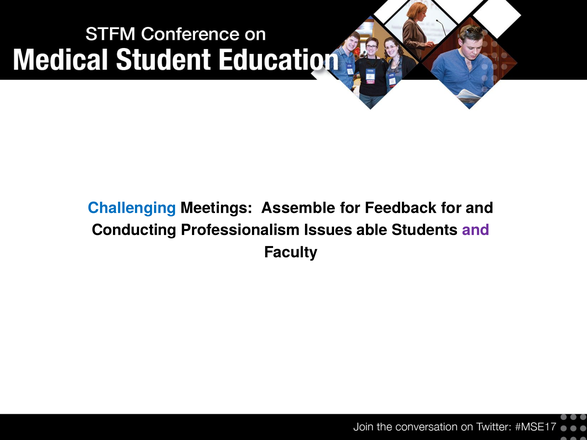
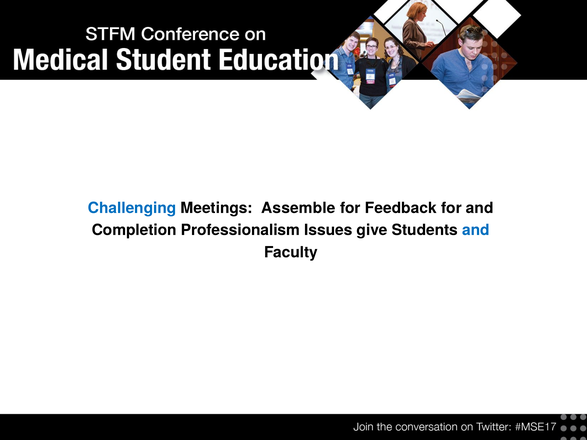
Conducting: Conducting -> Completion
able: able -> give
and at (476, 230) colour: purple -> blue
